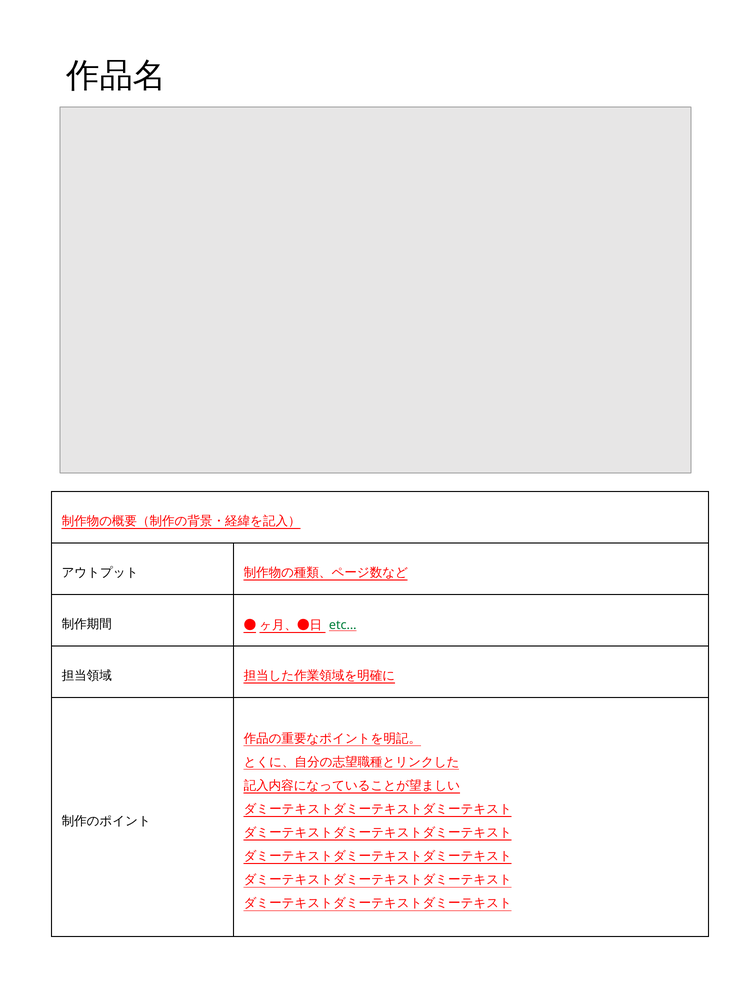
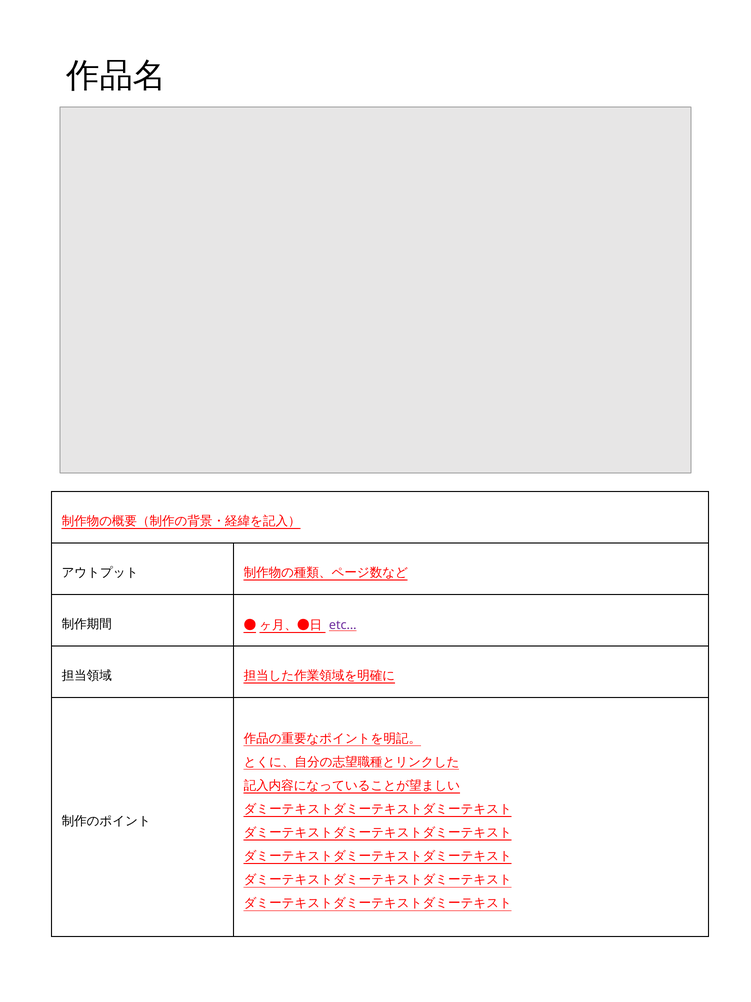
etc colour: green -> purple
